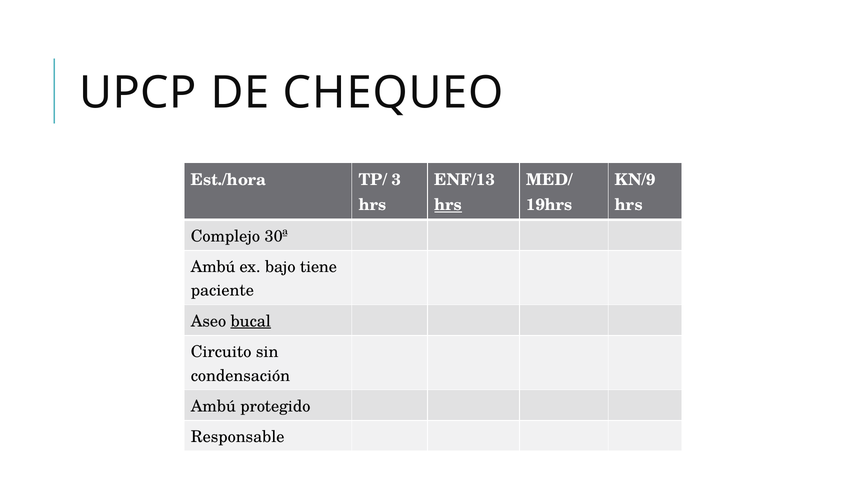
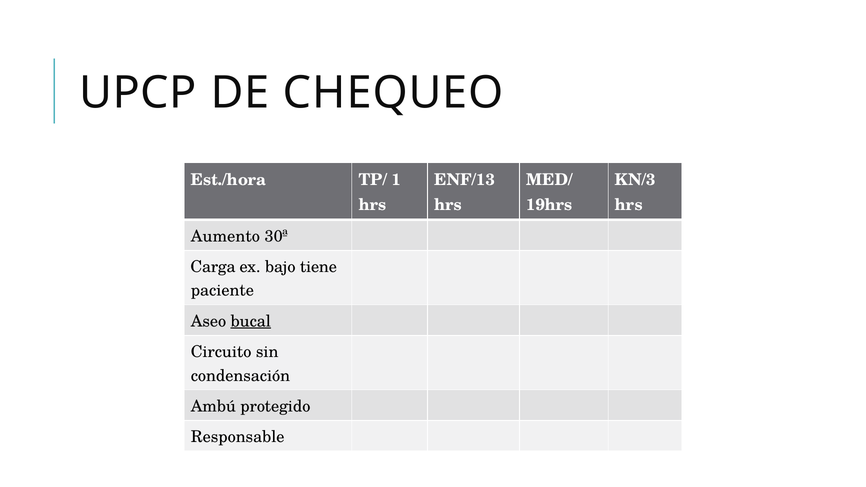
3: 3 -> 1
KN/9: KN/9 -> KN/3
hrs at (448, 205) underline: present -> none
Complejo: Complejo -> Aumento
Ambú at (213, 267): Ambú -> Carga
